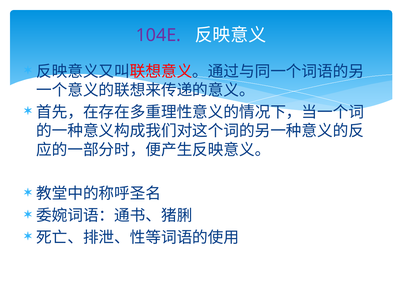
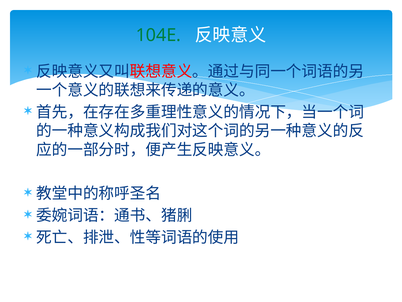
104E colour: purple -> green
